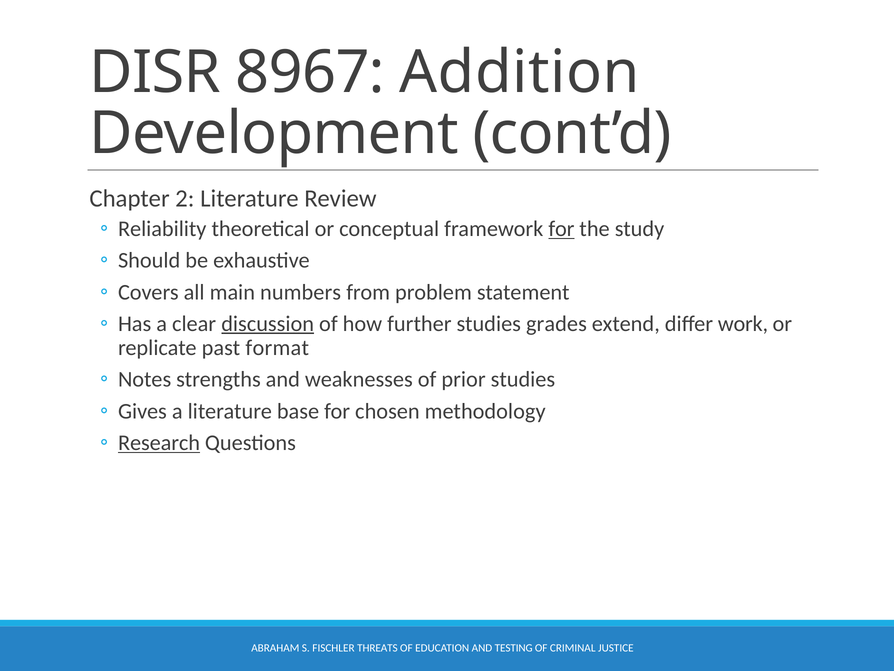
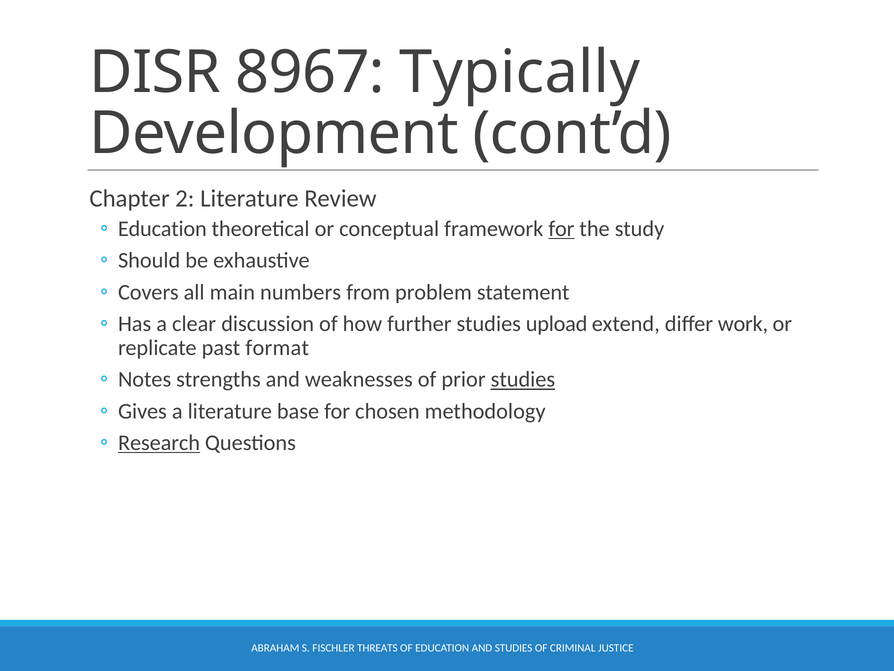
Addition: Addition -> Typically
Reliability at (162, 229): Reliability -> Education
discussion underline: present -> none
grades: grades -> upload
studies at (523, 379) underline: none -> present
AND TESTING: TESTING -> STUDIES
